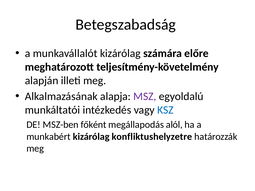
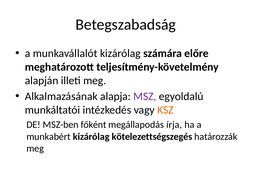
KSZ colour: blue -> orange
alól: alól -> írja
konfliktushelyzetre: konfliktushelyzetre -> kötelezettségszegés
